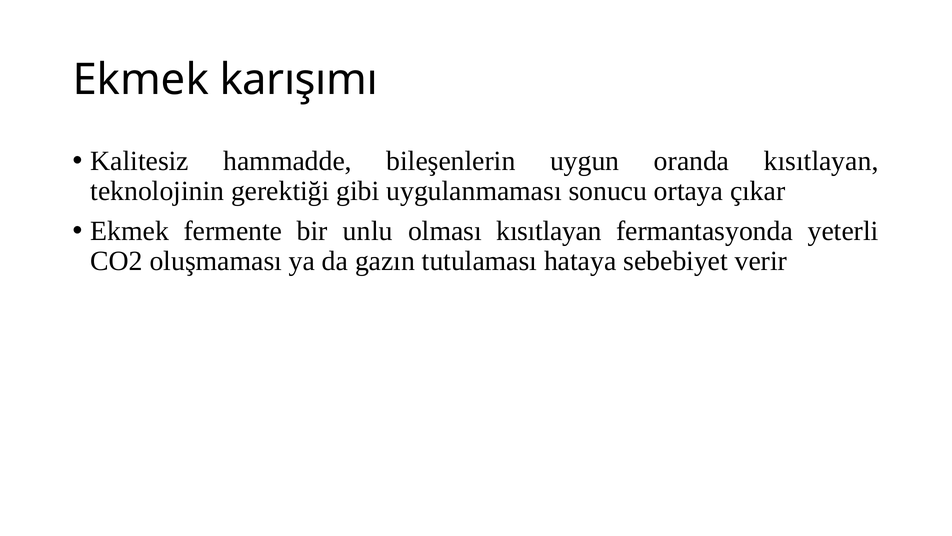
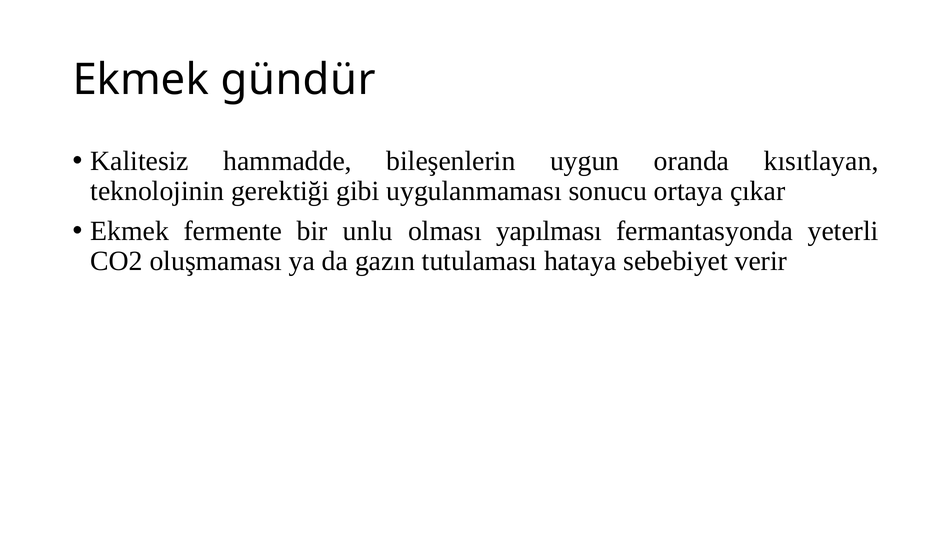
karışımı: karışımı -> gündür
olması kısıtlayan: kısıtlayan -> yapılması
